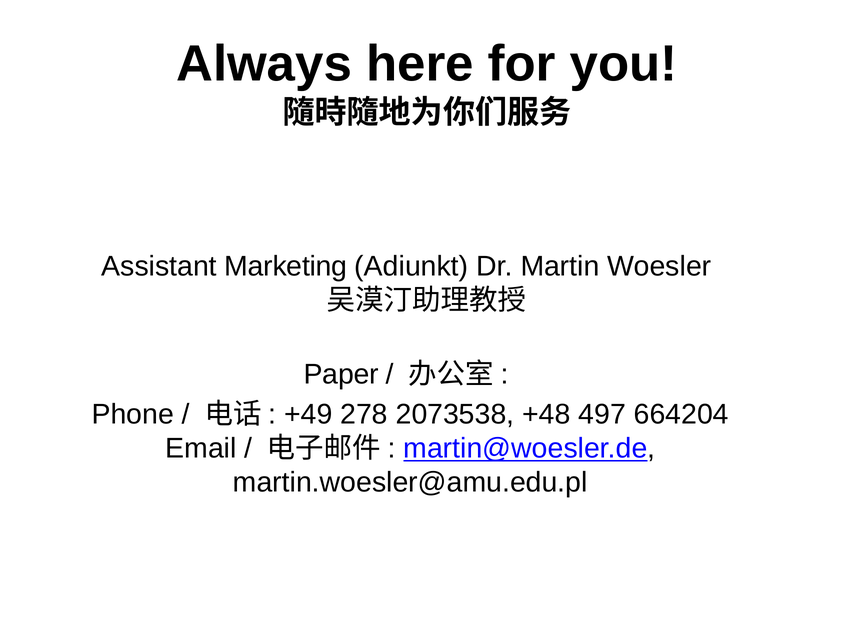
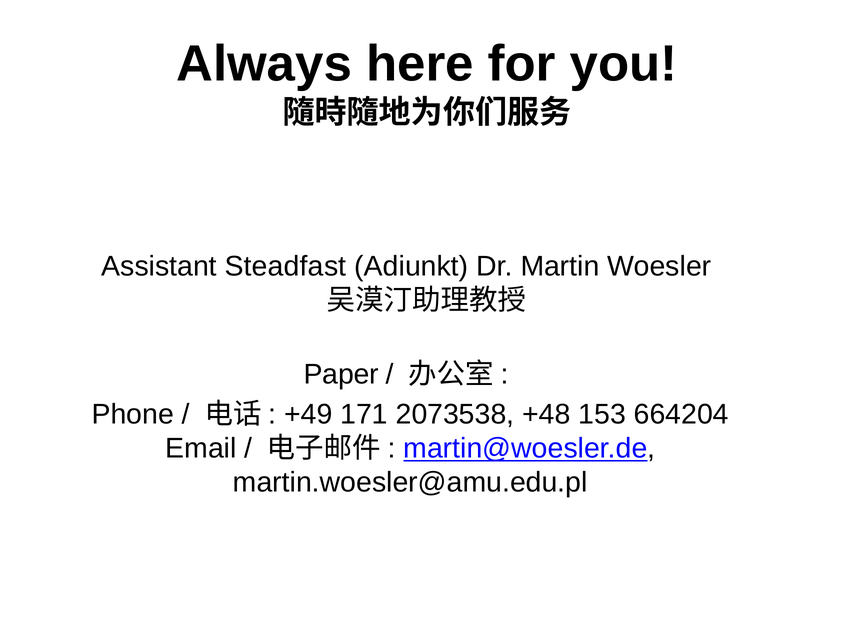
Marketing: Marketing -> Steadfast
278: 278 -> 171
497: 497 -> 153
